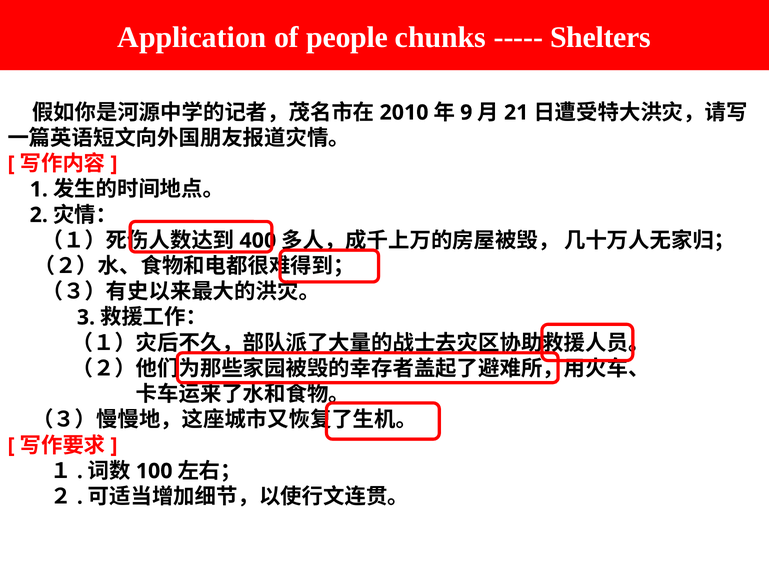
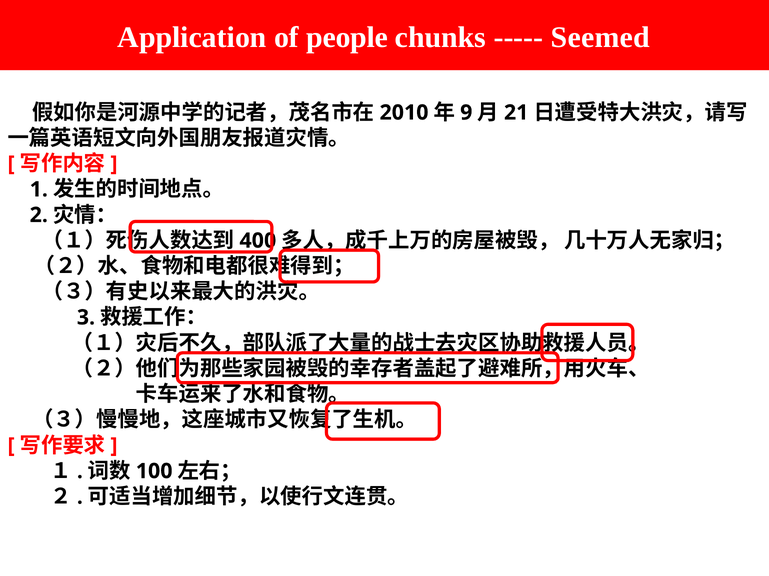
Shelters: Shelters -> Seemed
